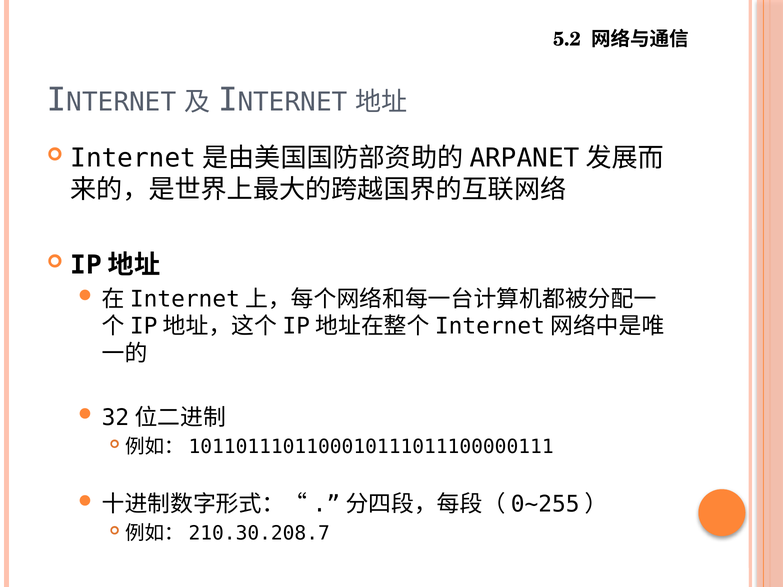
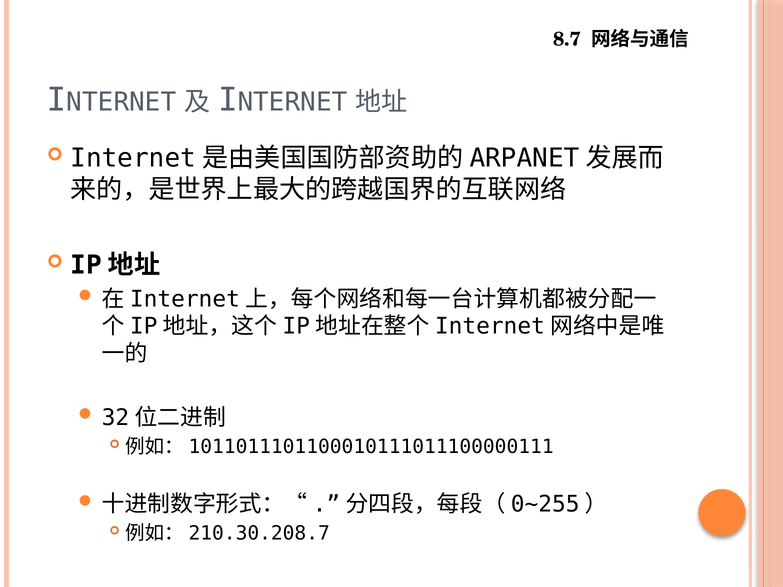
5.2: 5.2 -> 8.7
